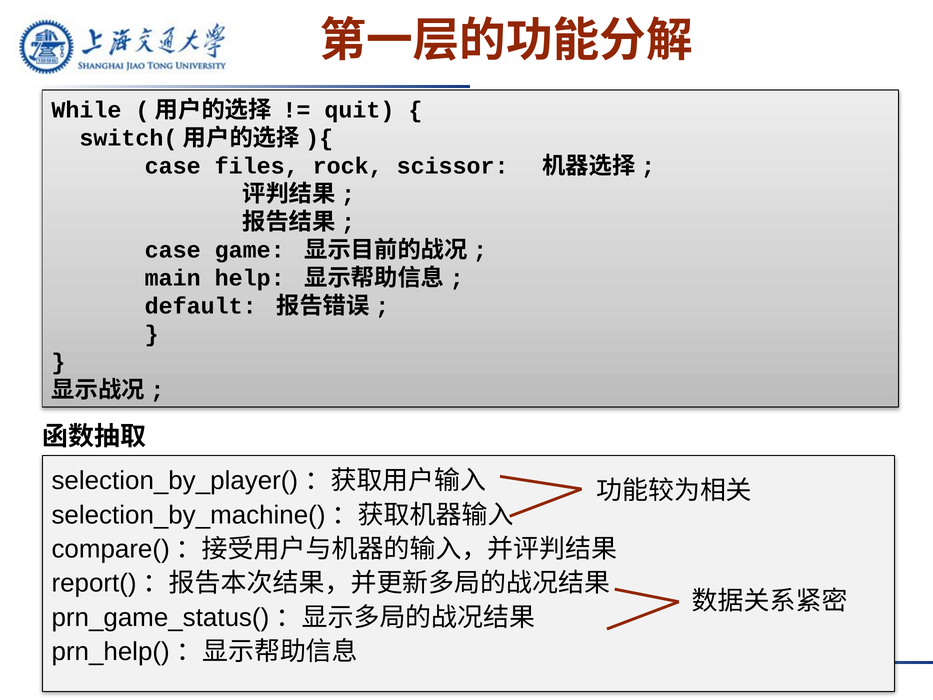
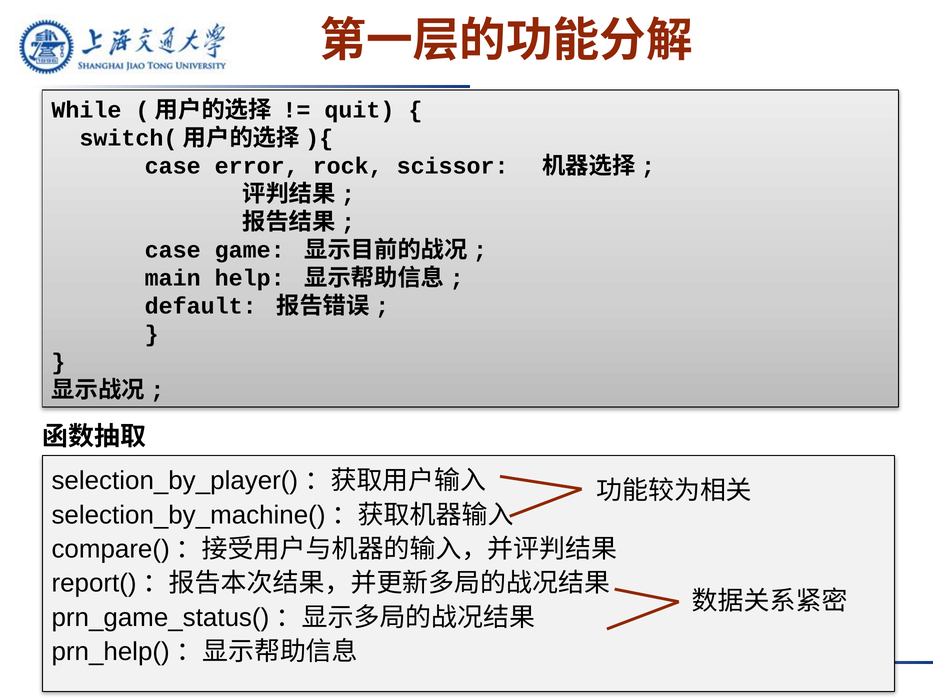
files: files -> error
